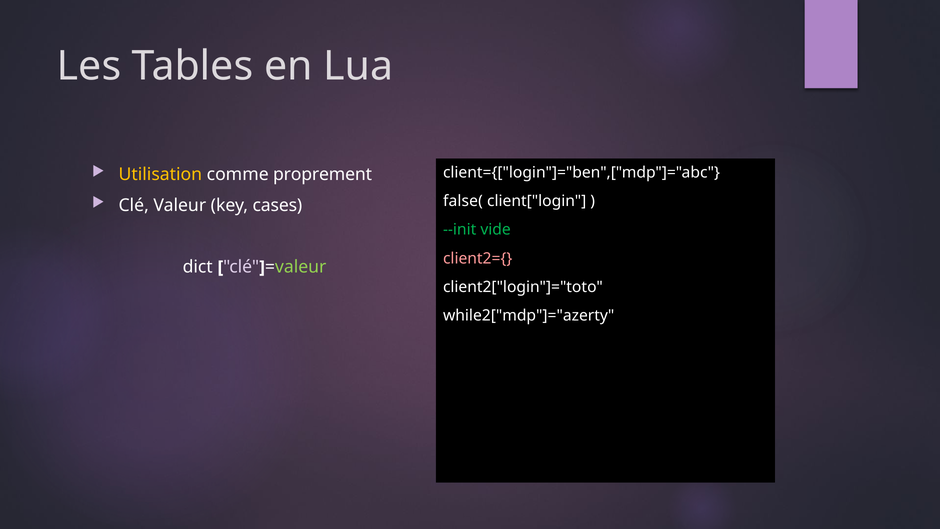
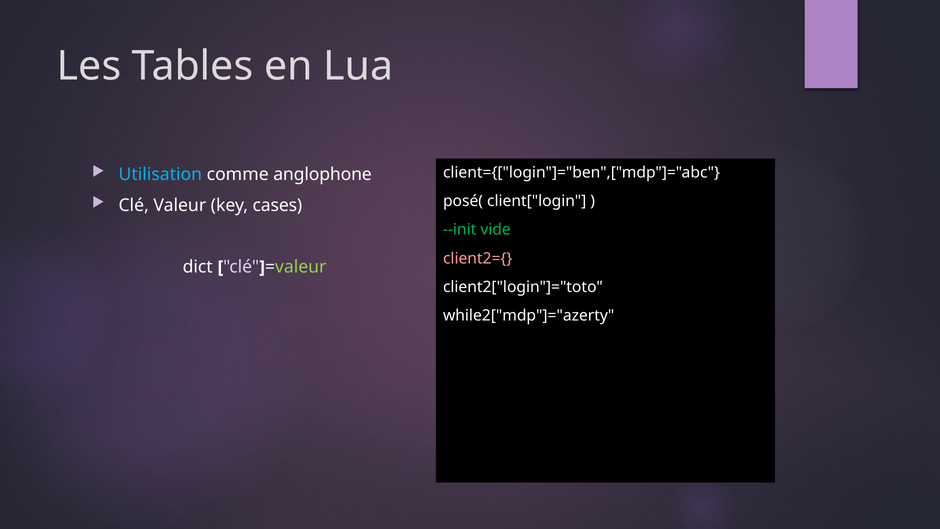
Utilisation colour: yellow -> light blue
proprement: proprement -> anglophone
false(: false( -> posé(
